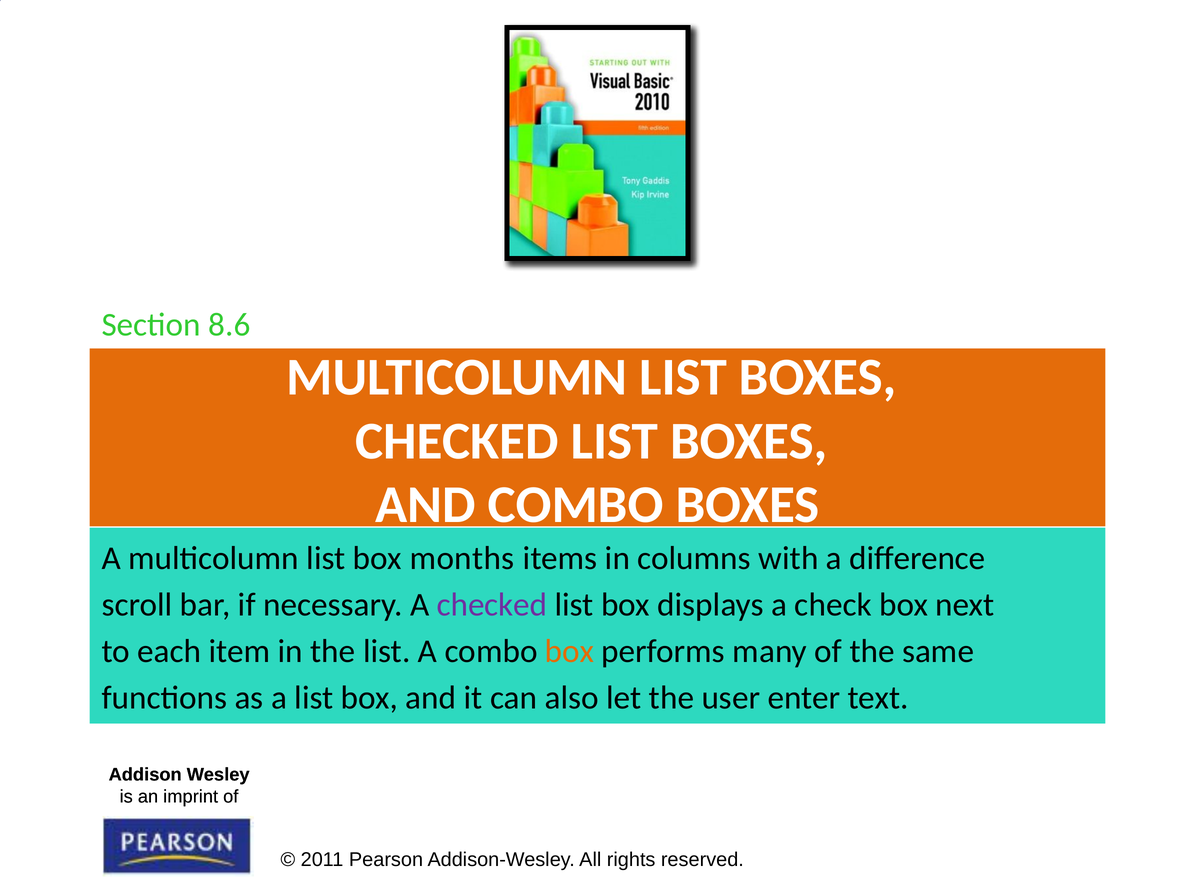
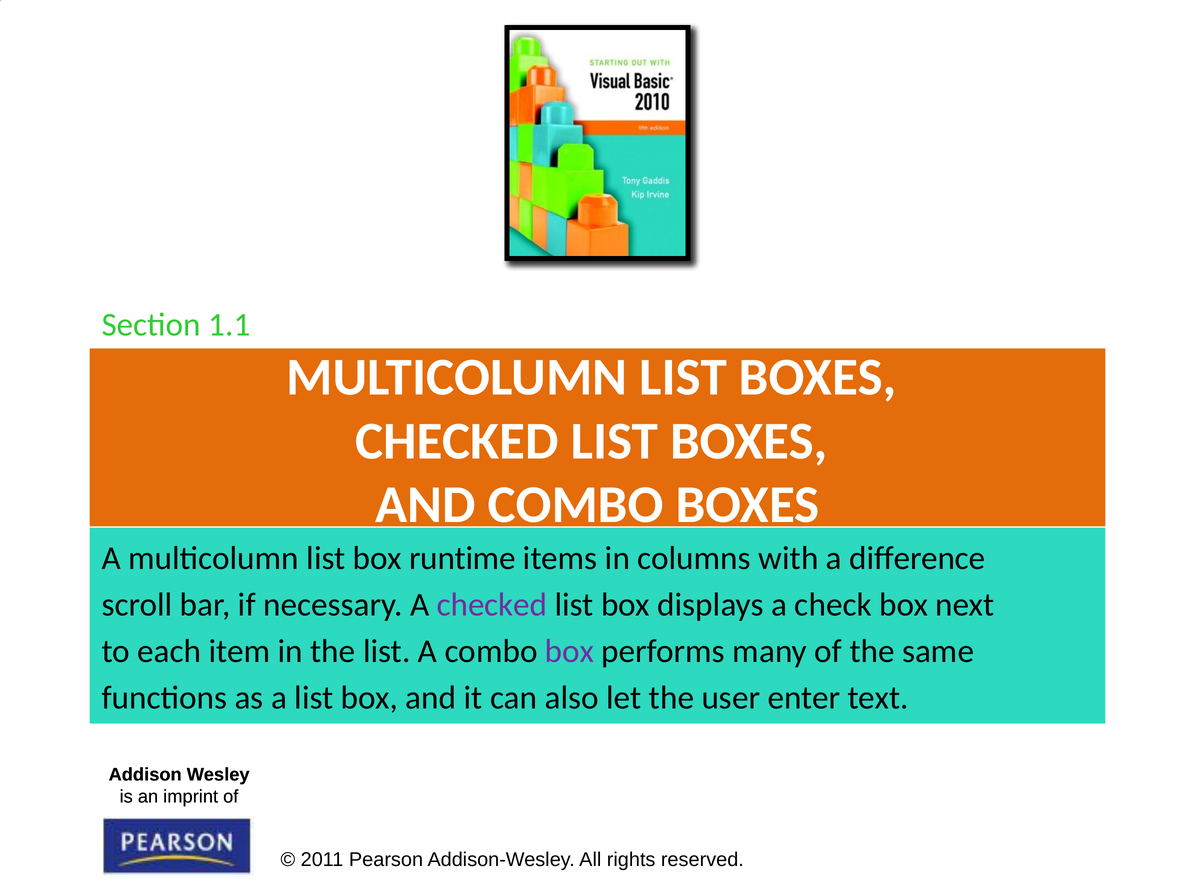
8.6: 8.6 -> 1.1
months: months -> runtime
box at (569, 651) colour: orange -> purple
